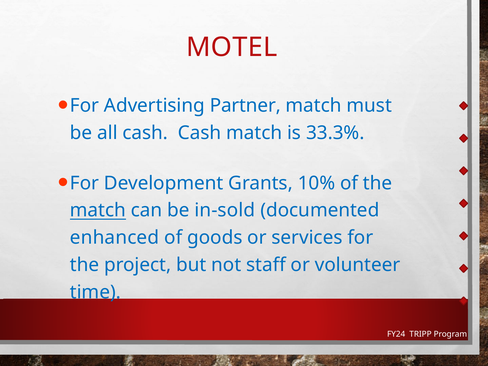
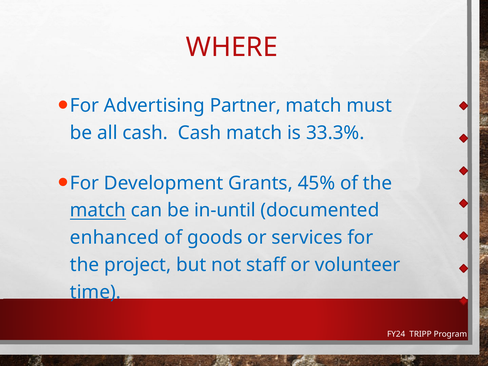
MOTEL: MOTEL -> WHERE
10%: 10% -> 45%
in-sold: in-sold -> in-until
